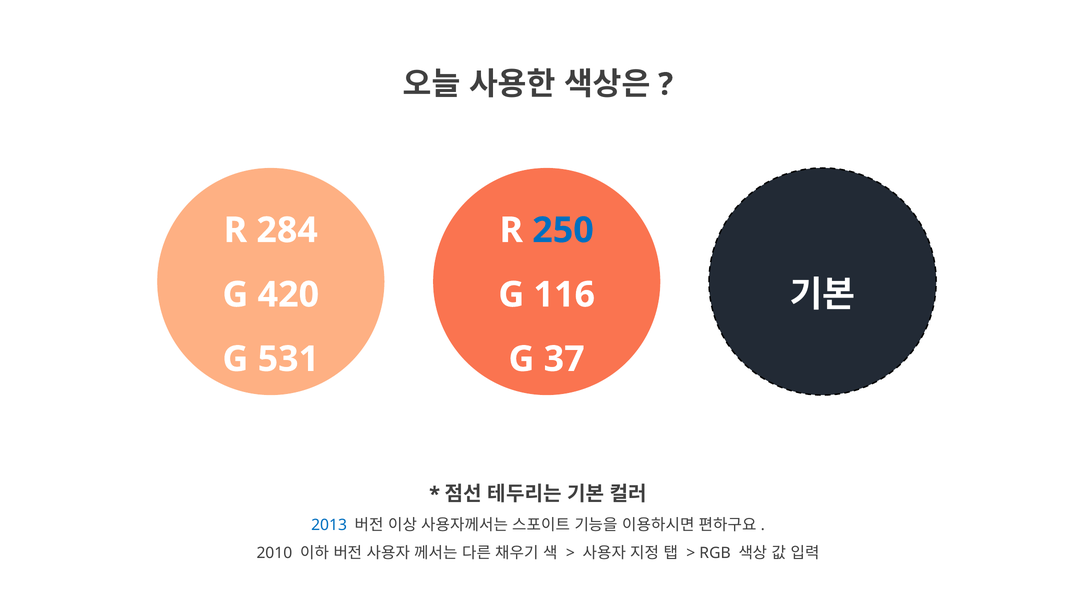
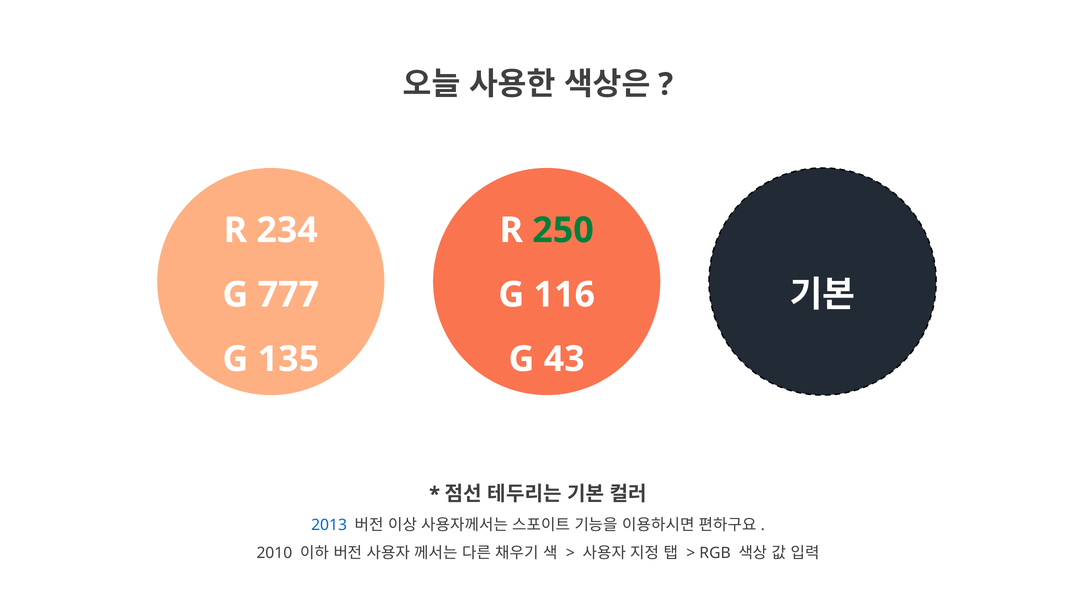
284: 284 -> 234
250 colour: blue -> green
420: 420 -> 777
531: 531 -> 135
37: 37 -> 43
